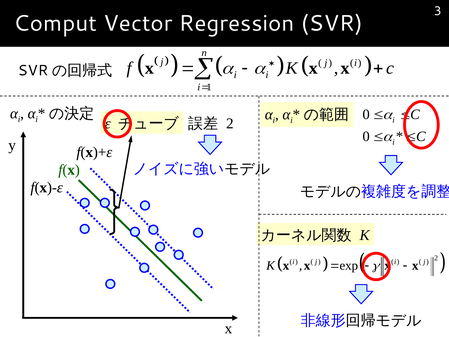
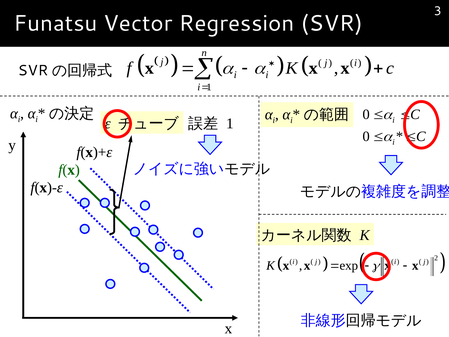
Comput: Comput -> Funatsu
2 at (230, 123): 2 -> 1
